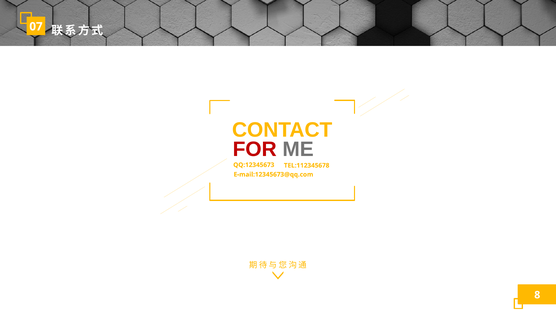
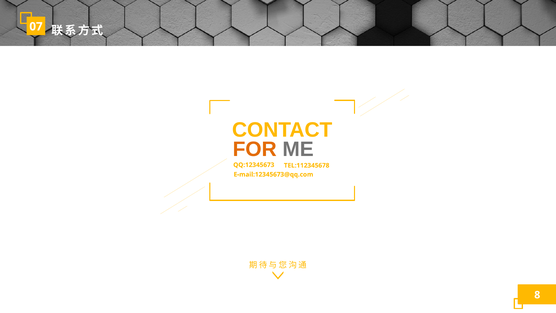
FOR colour: red -> orange
